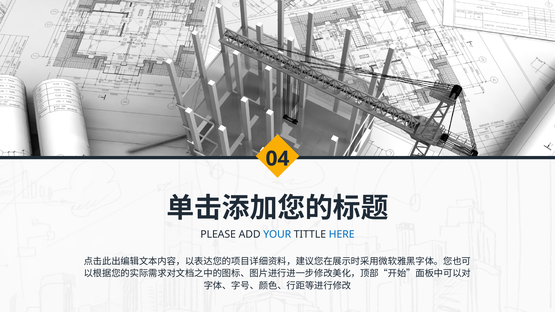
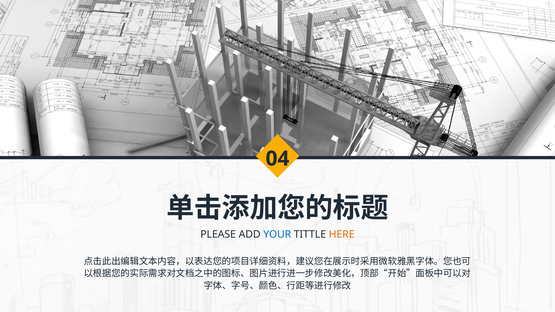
HERE colour: blue -> orange
